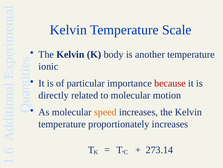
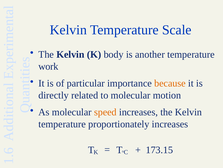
ionic: ionic -> work
because colour: red -> orange
273.14: 273.14 -> 173.15
